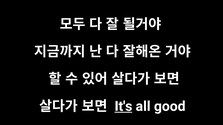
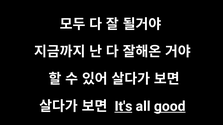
good underline: none -> present
